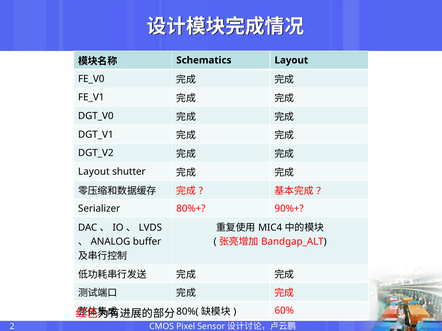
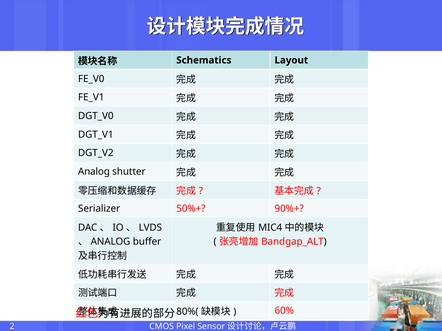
Layout at (94, 172): Layout -> Analog
80%+: 80%+ -> 50%+
